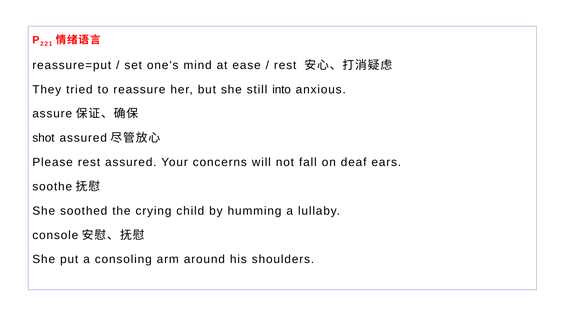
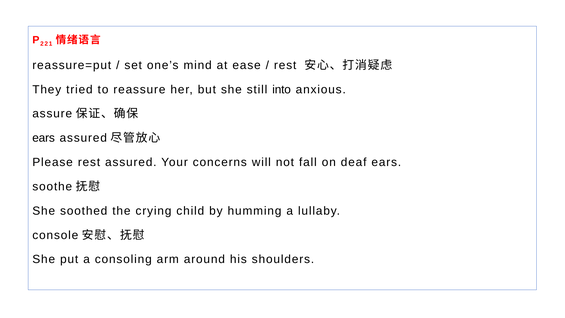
shot at (43, 138): shot -> ears
